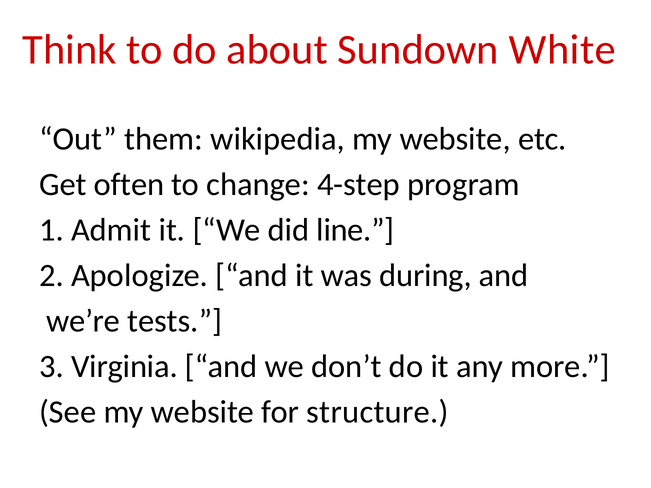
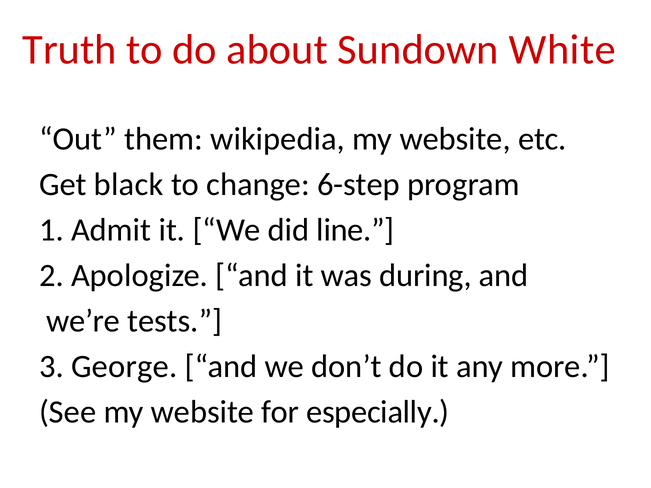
Think: Think -> Truth
often: often -> black
4-step: 4-step -> 6-step
Virginia: Virginia -> George
structure: structure -> especially
